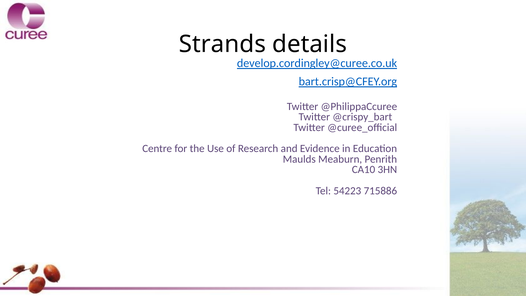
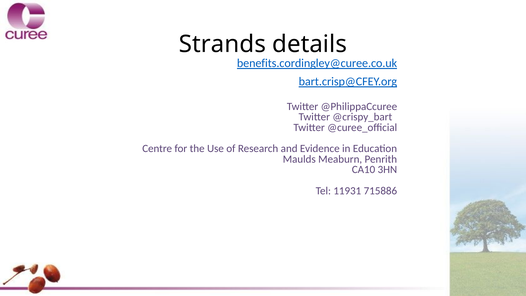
develop.cordingley@curee.co.uk: develop.cordingley@curee.co.uk -> benefits.cordingley@curee.co.uk
54223: 54223 -> 11931
